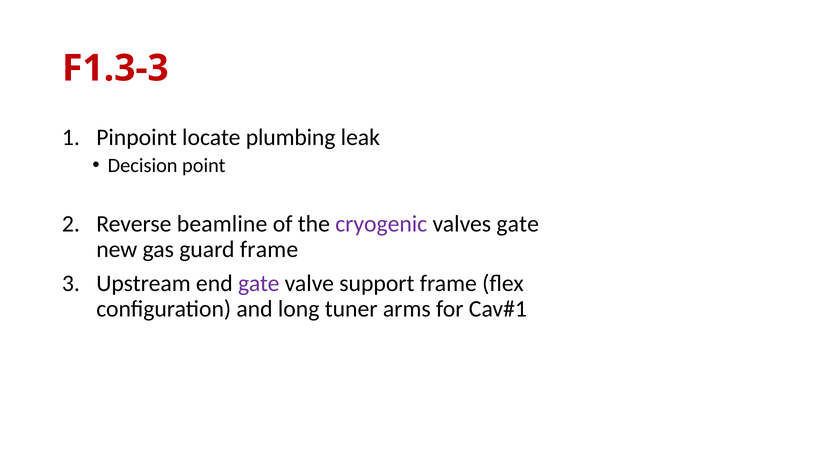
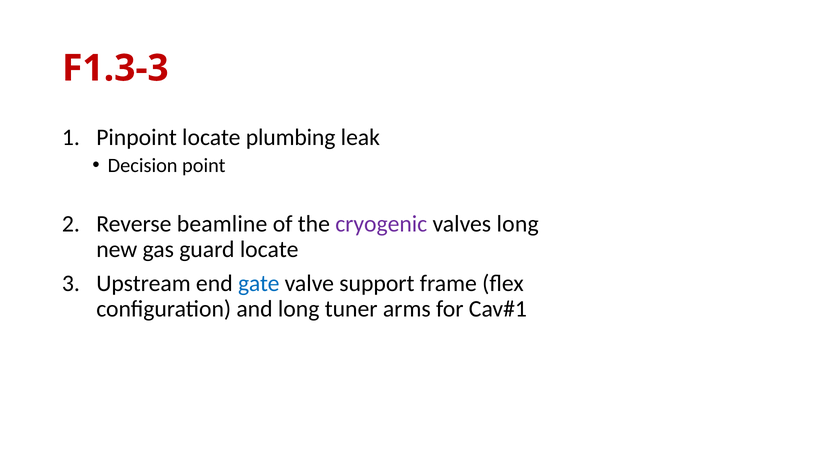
valves gate: gate -> long
guard frame: frame -> locate
gate at (259, 284) colour: purple -> blue
